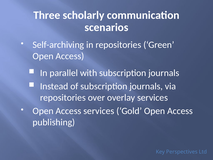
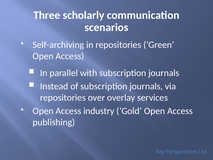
Access services: services -> industry
